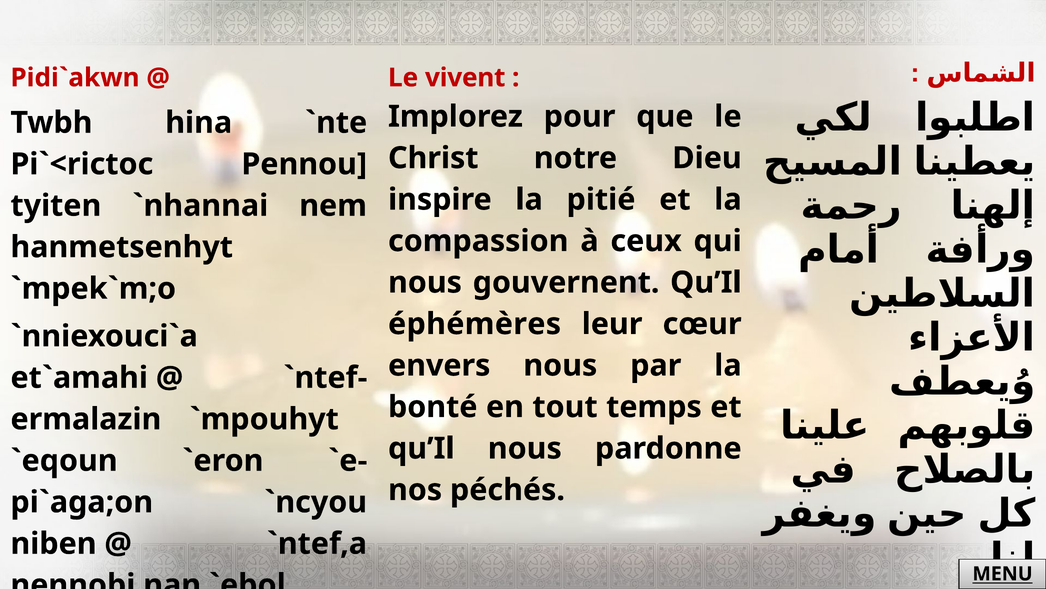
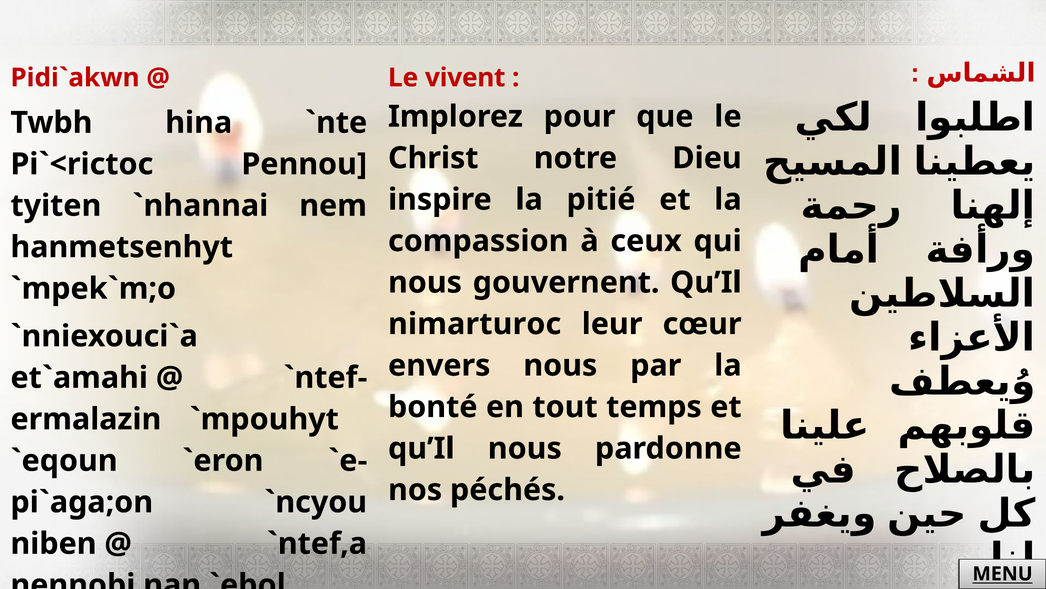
éphémères: éphémères -> nimarturoc
